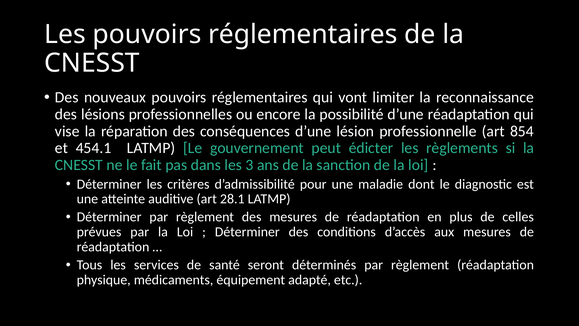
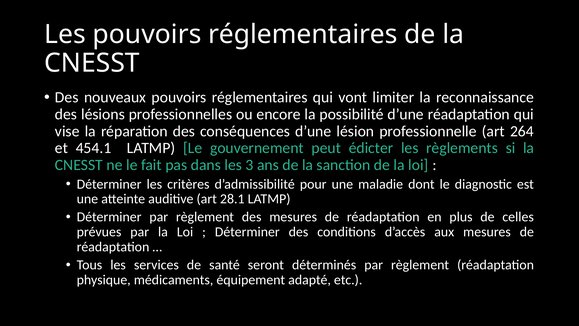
854: 854 -> 264
